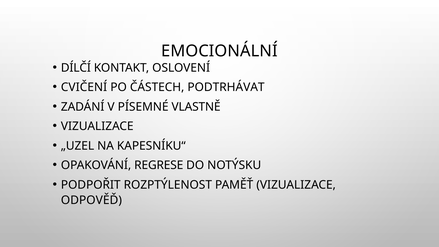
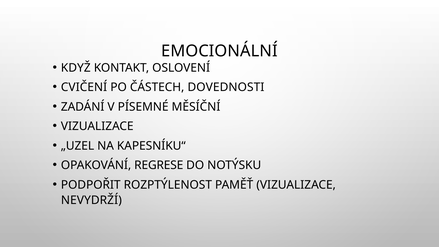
DÍLČÍ: DÍLČÍ -> KDYŽ
PODTRHÁVAT: PODTRHÁVAT -> DOVEDNOSTI
VLASTNĚ: VLASTNĚ -> MĚSÍČNÍ
ODPOVĚĎ: ODPOVĚĎ -> NEVYDRŽÍ
